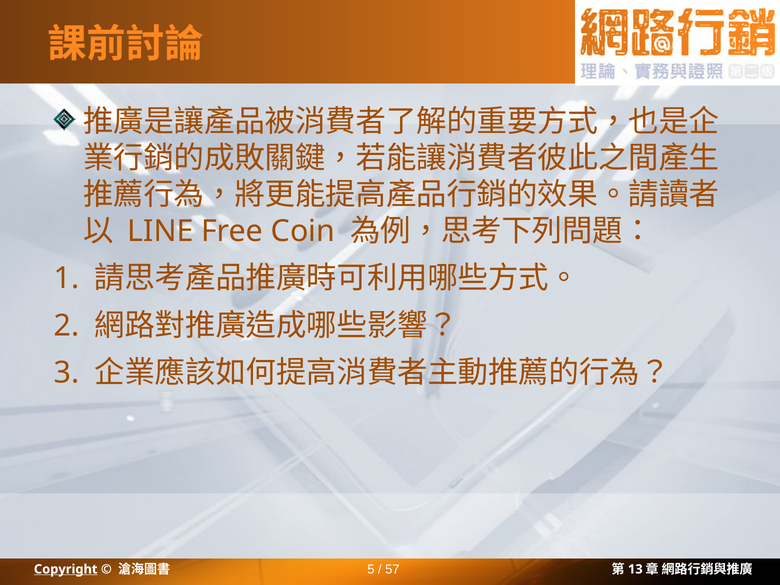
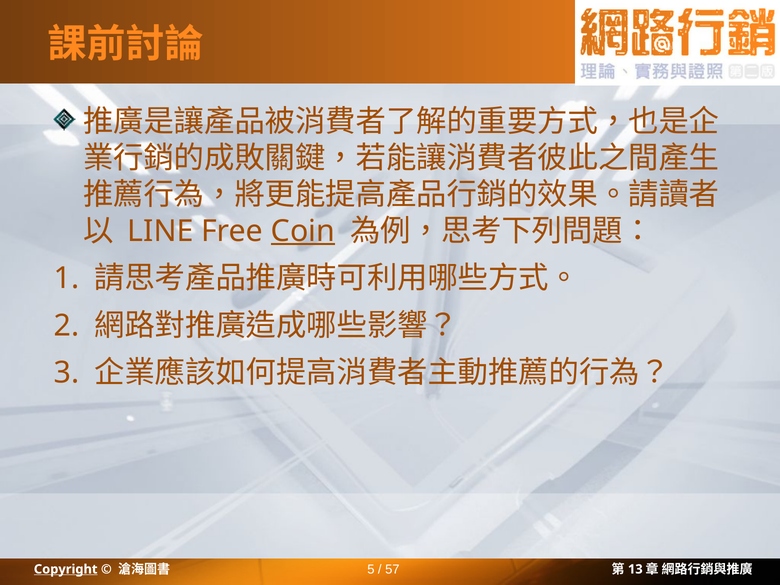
Coin underline: none -> present
